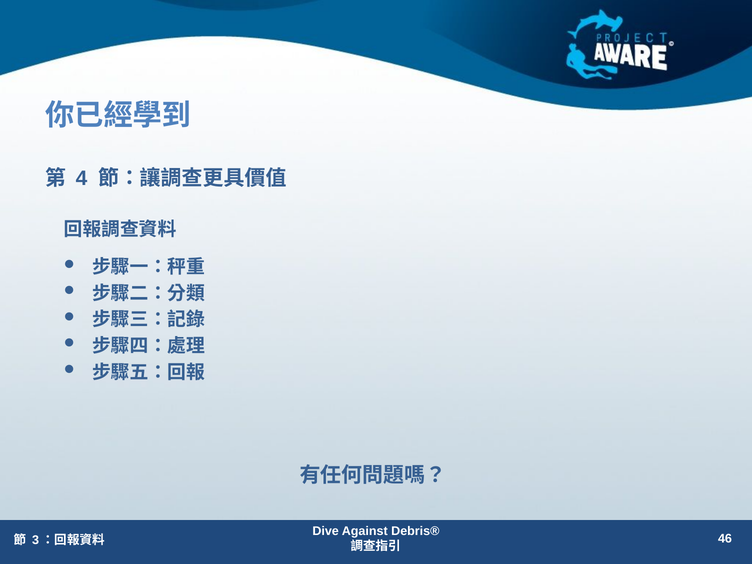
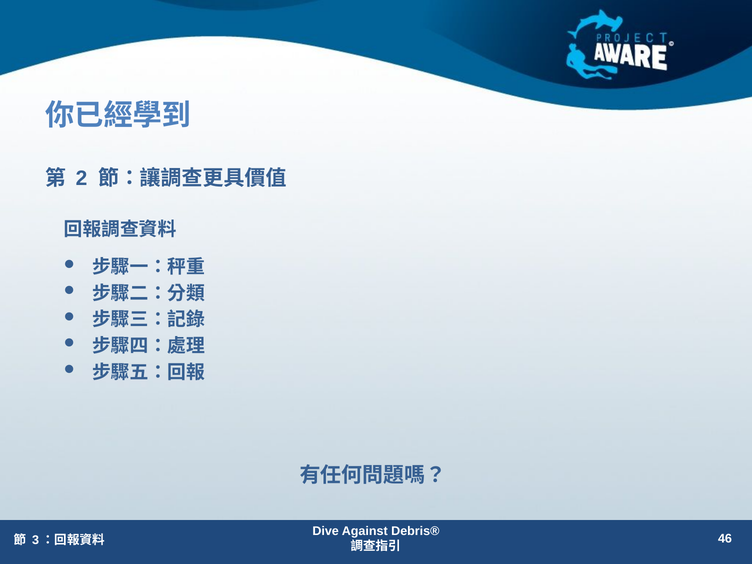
4: 4 -> 2
